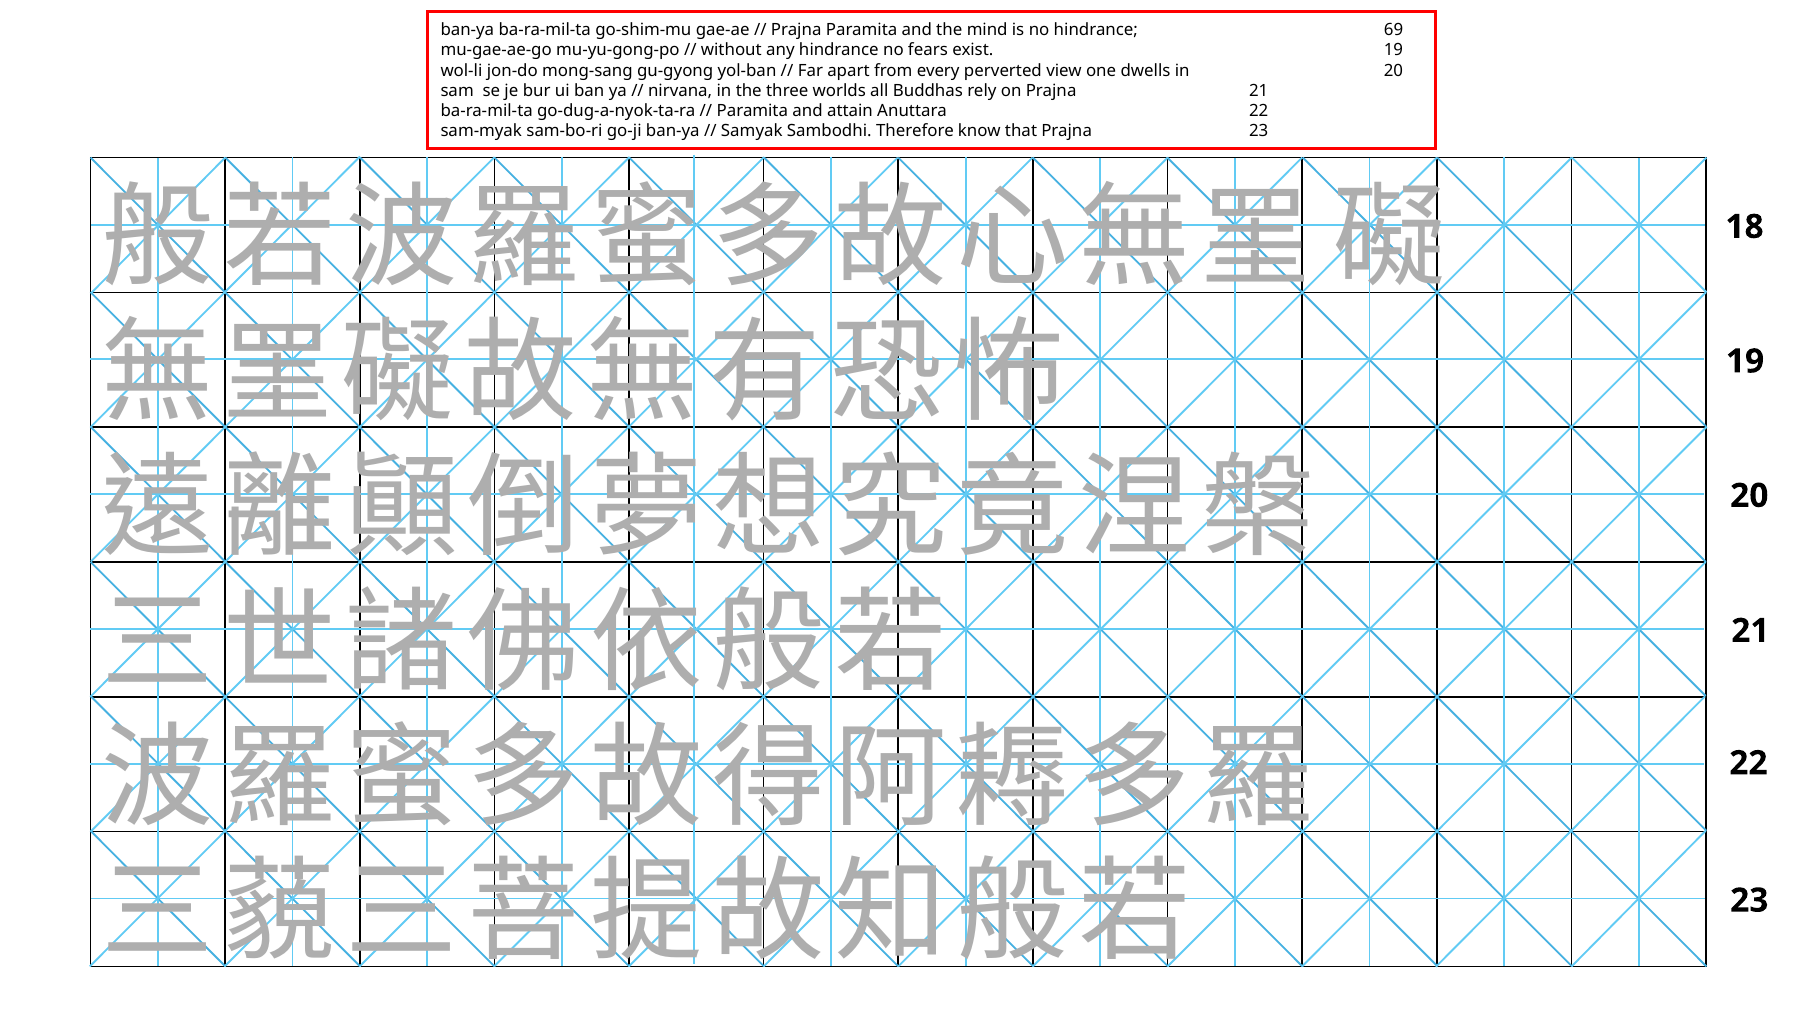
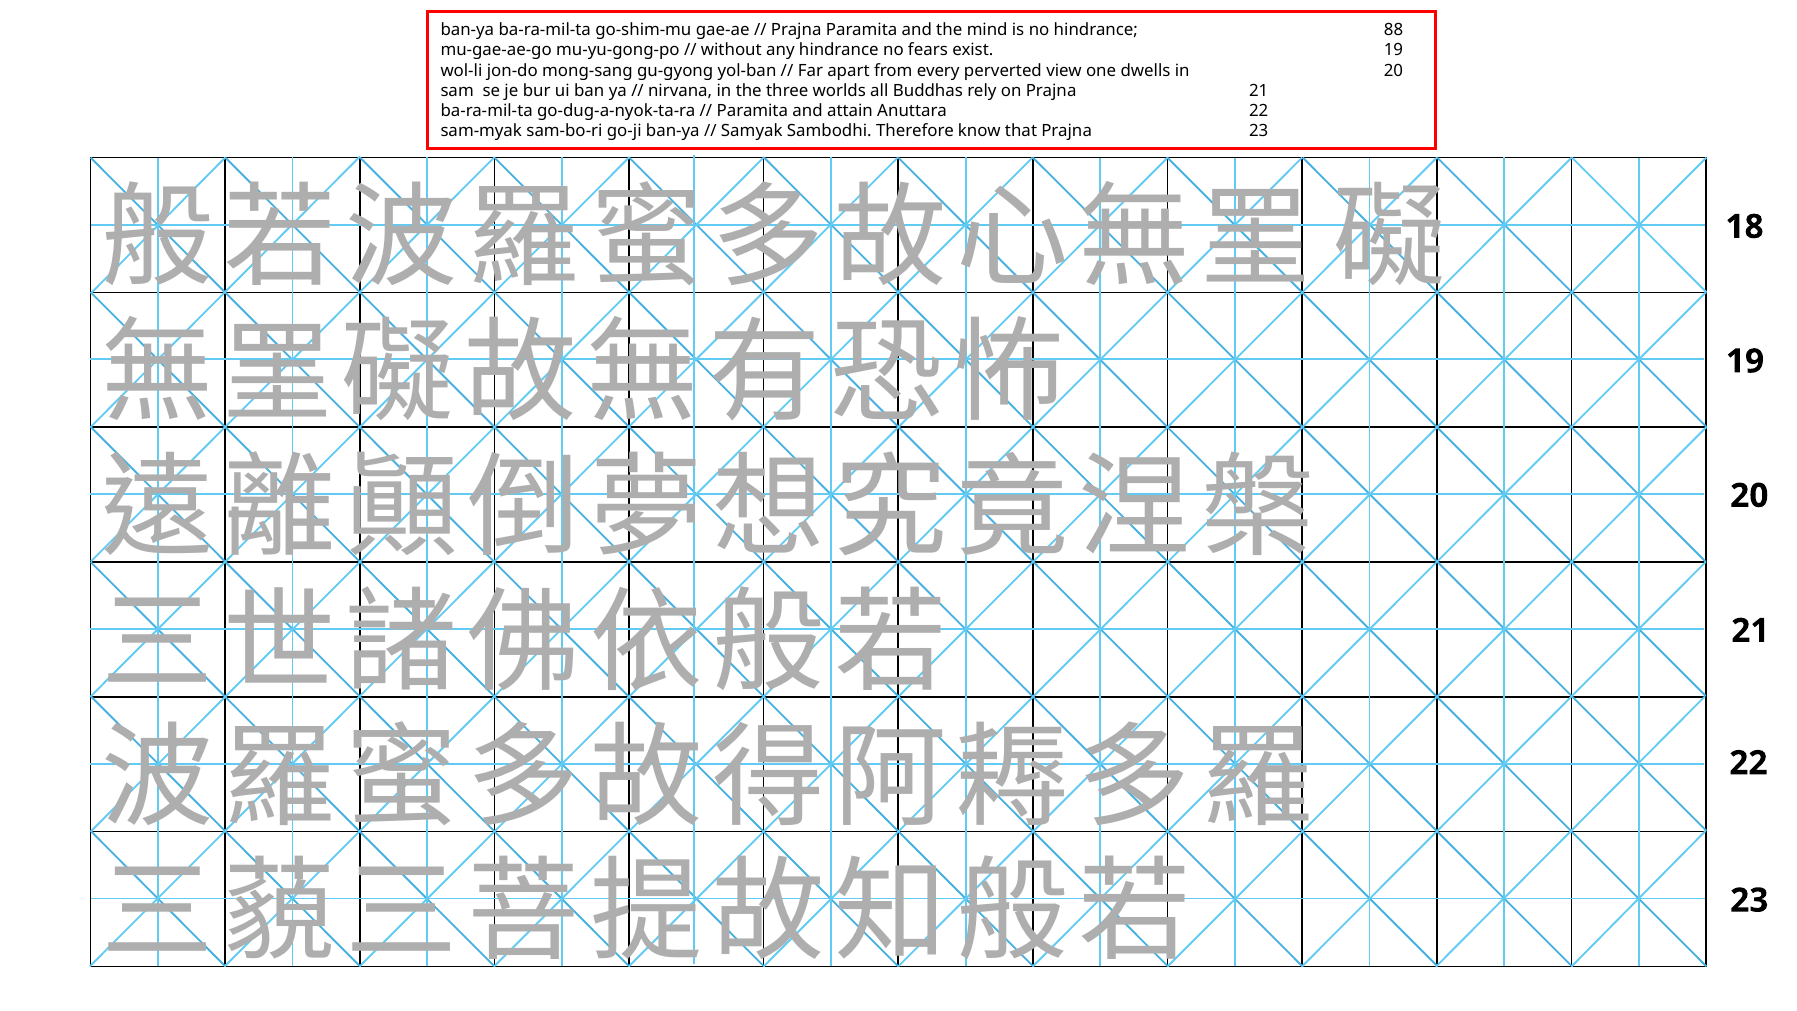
69: 69 -> 88
